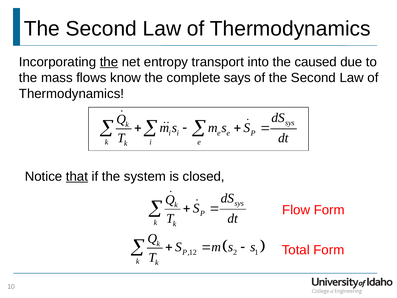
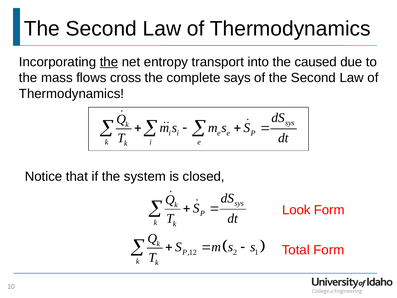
know: know -> cross
that underline: present -> none
Flow: Flow -> Look
